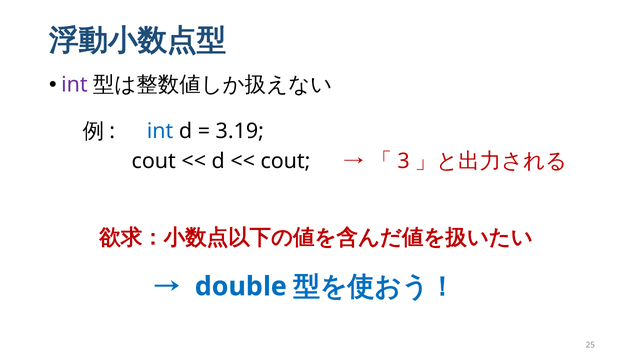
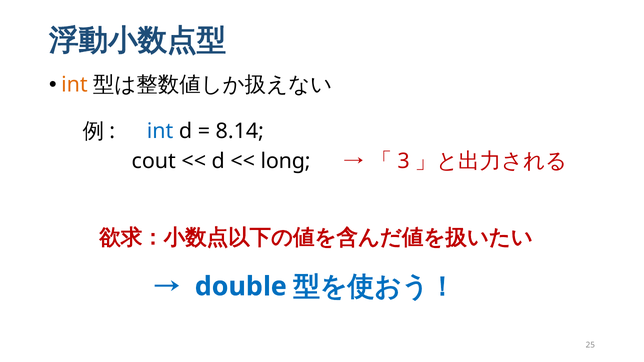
int at (74, 85) colour: purple -> orange
3.19: 3.19 -> 8.14
cout at (285, 161): cout -> long
